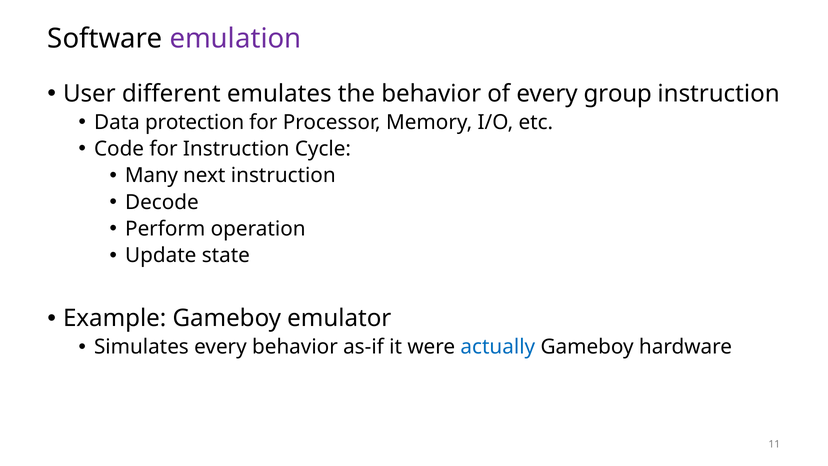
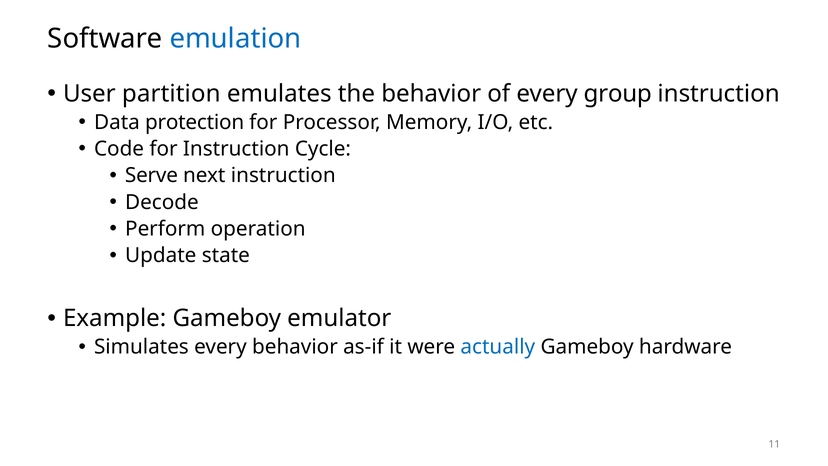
emulation colour: purple -> blue
different: different -> partition
Many: Many -> Serve
